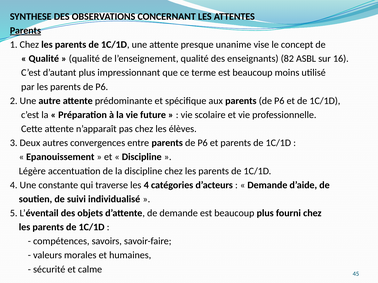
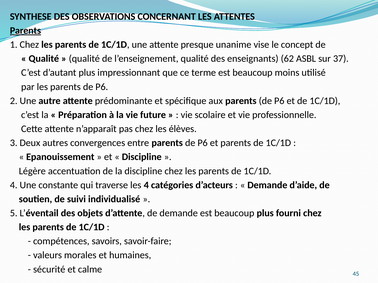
82: 82 -> 62
16: 16 -> 37
